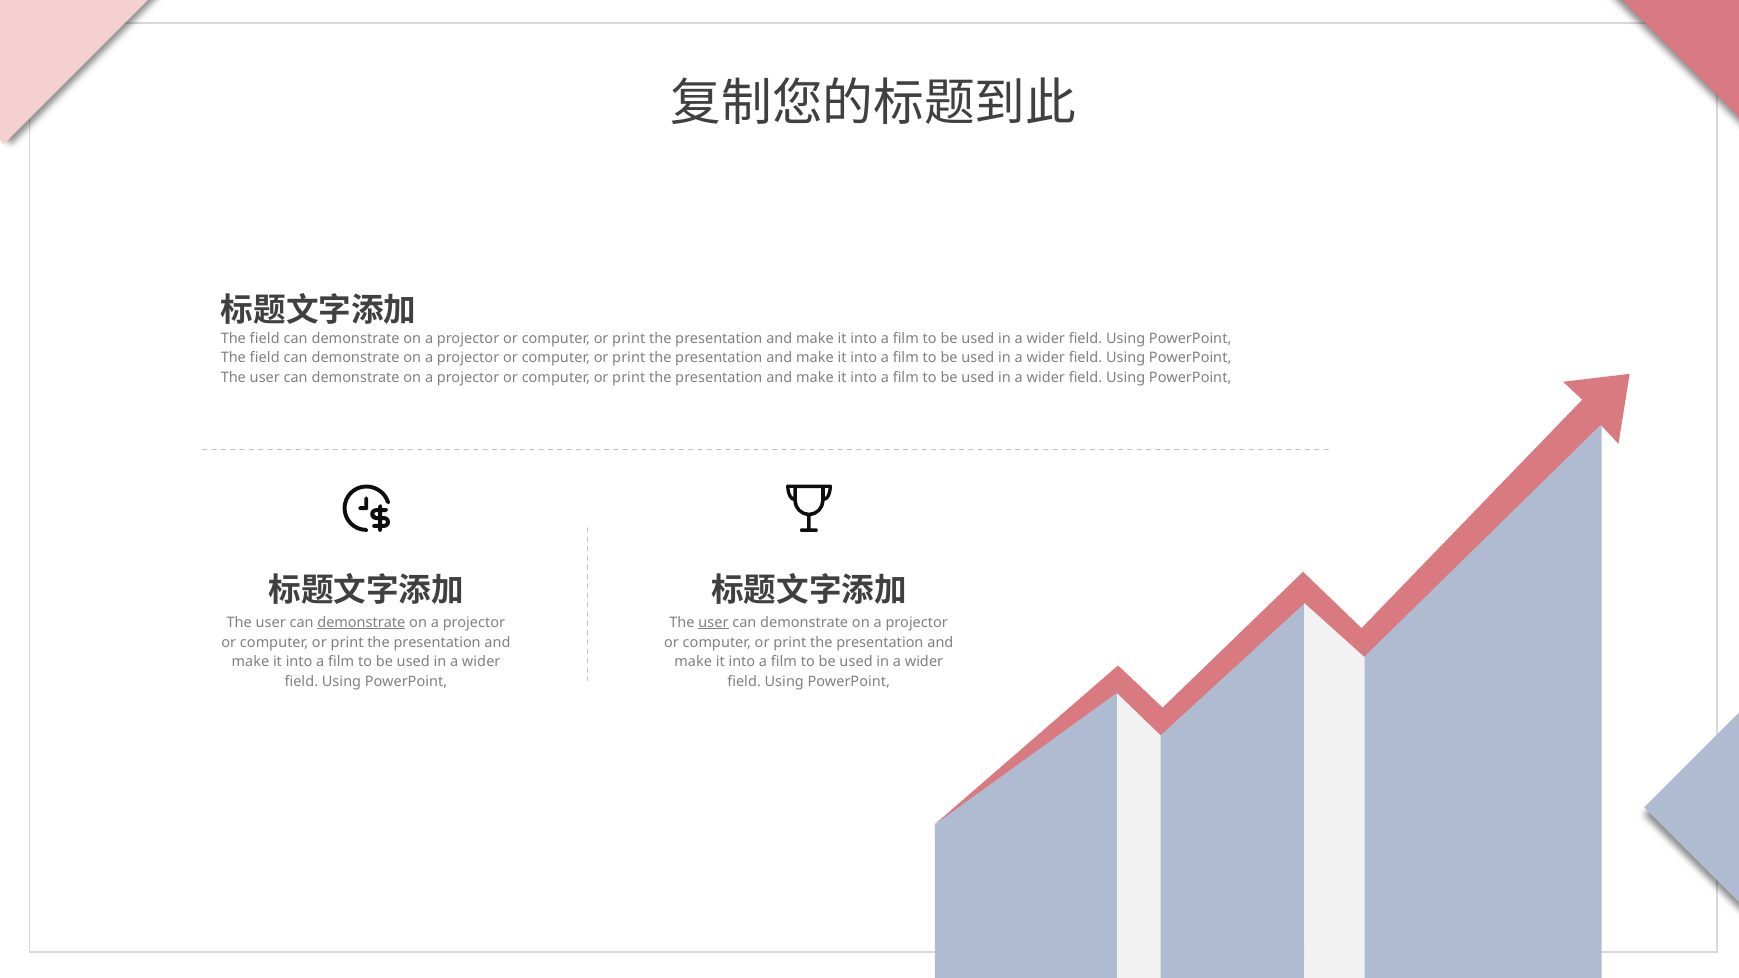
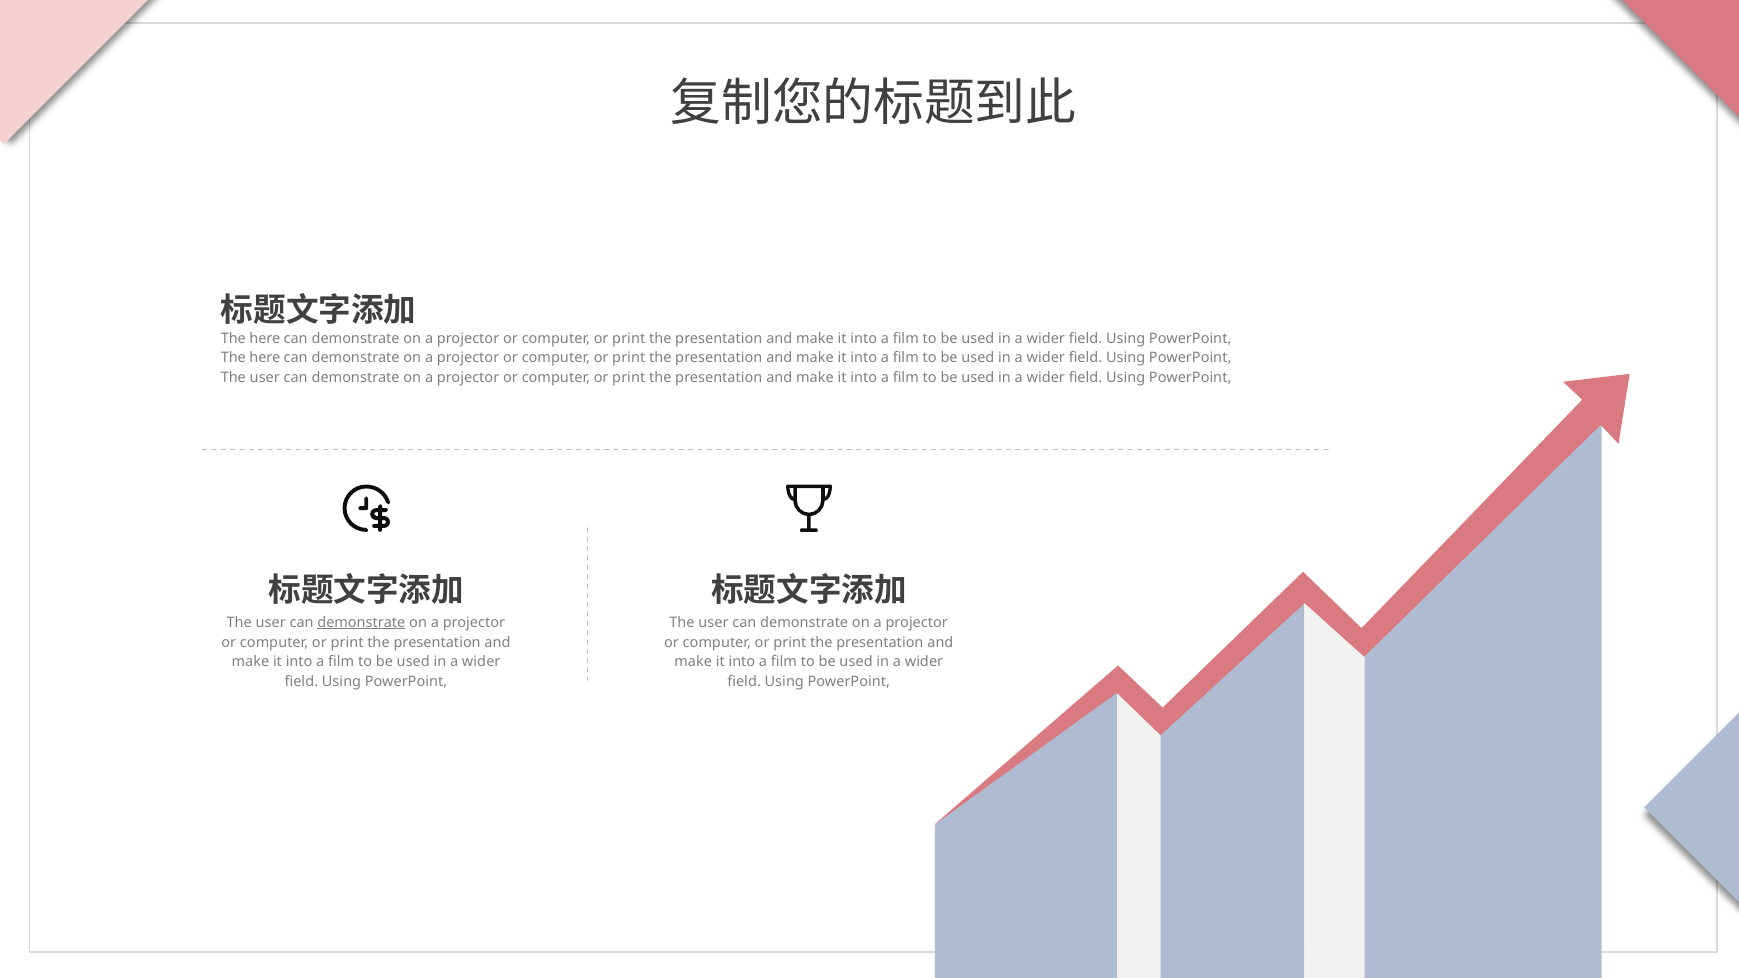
field at (265, 338): field -> here
field at (265, 358): field -> here
user at (713, 623) underline: present -> none
